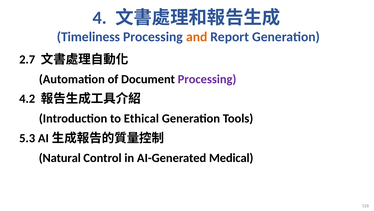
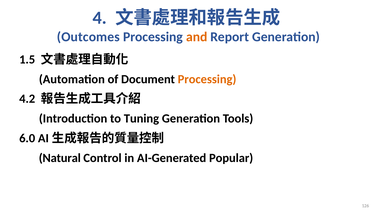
Timeliness: Timeliness -> Outcomes
2.7: 2.7 -> 1.5
Processing at (207, 79) colour: purple -> orange
Ethical: Ethical -> Tuning
5.3: 5.3 -> 6.0
Medical: Medical -> Popular
